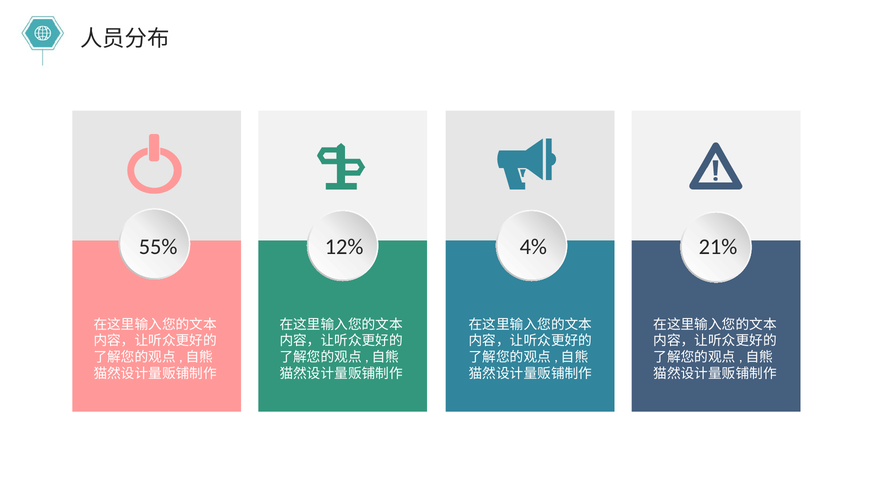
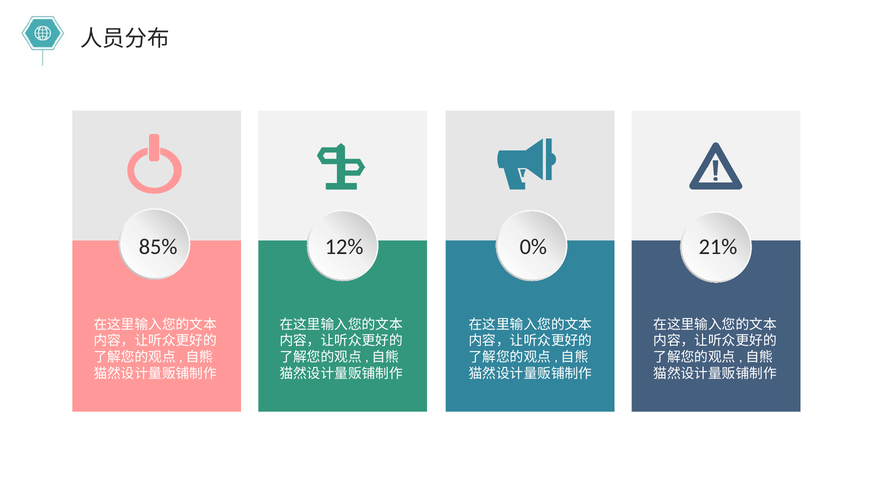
55%: 55% -> 85%
4%: 4% -> 0%
